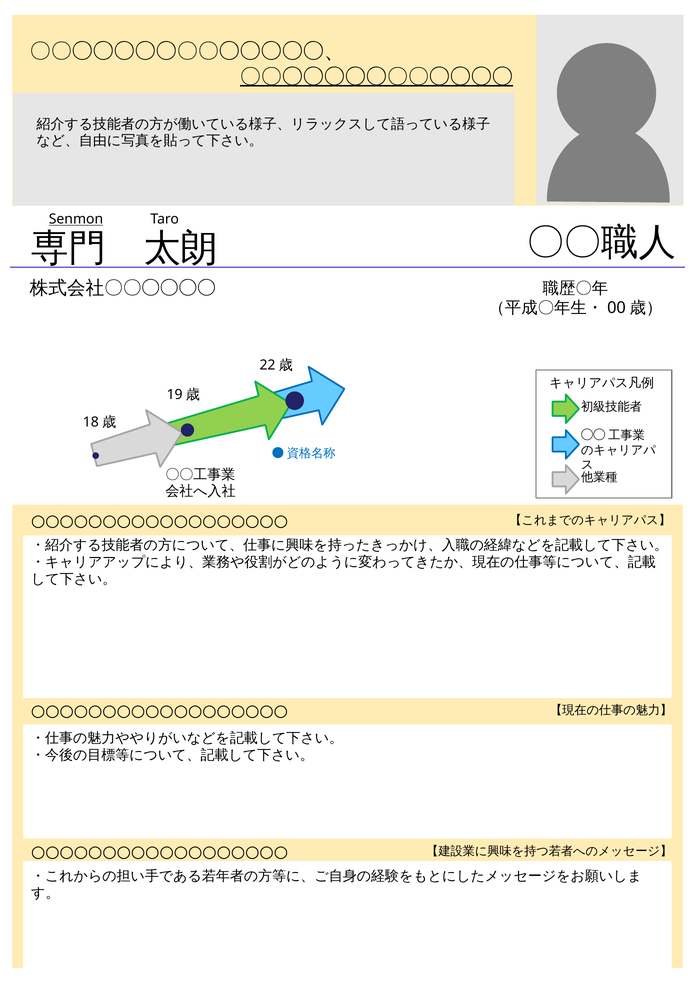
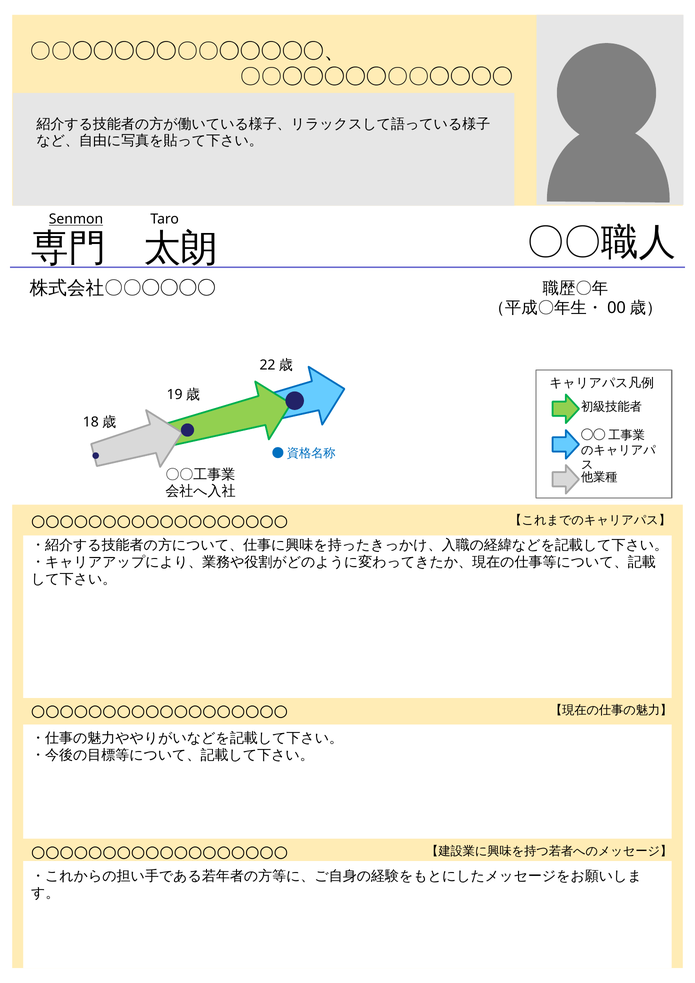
〇〇○○○○○〇〇○○○○ underline: present -> none
